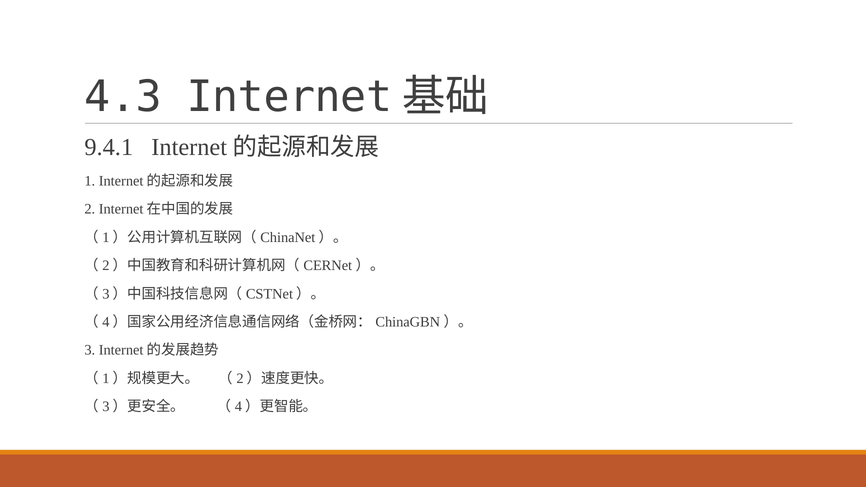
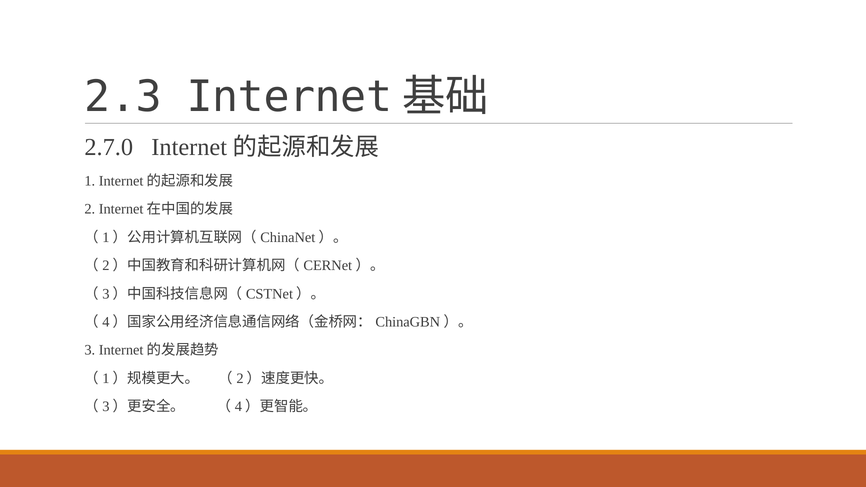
4.3: 4.3 -> 2.3
9.4.1: 9.4.1 -> 2.7.0
